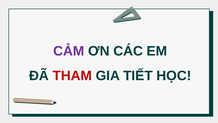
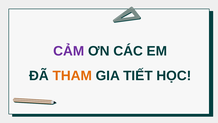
THAM colour: red -> orange
